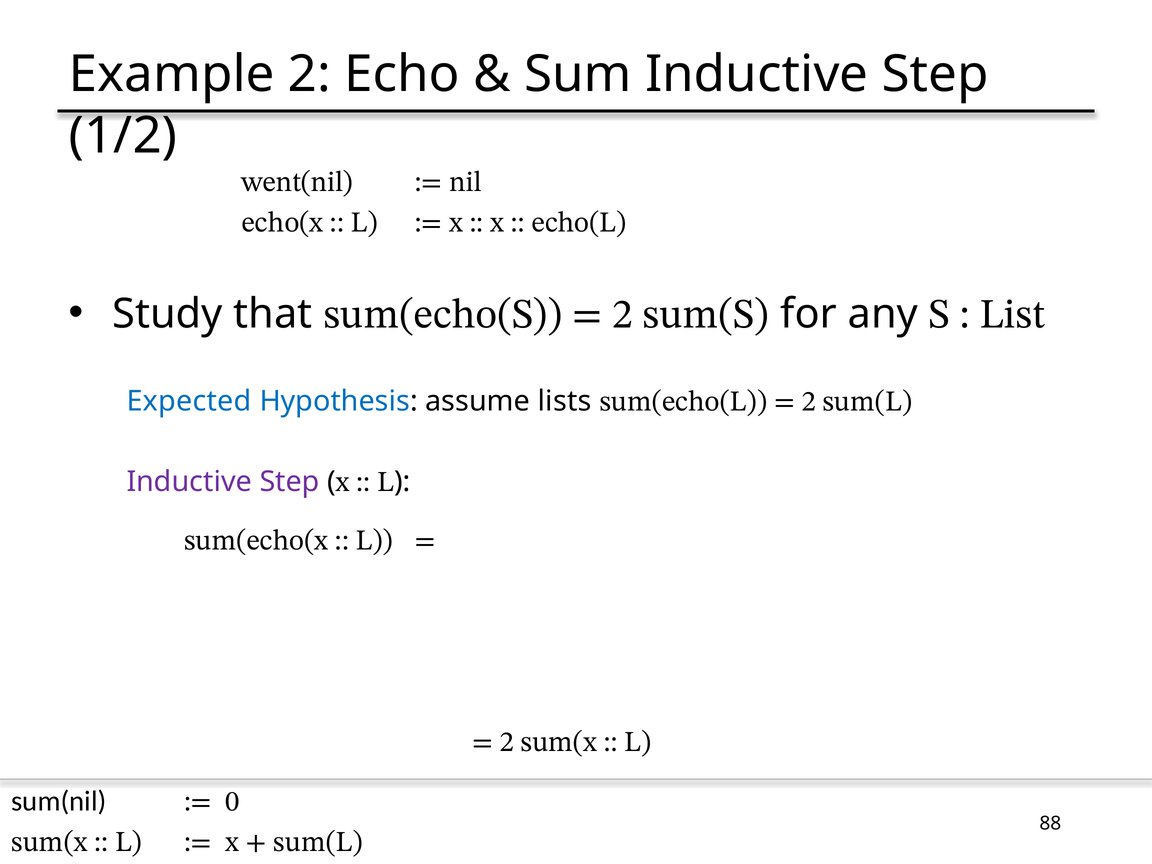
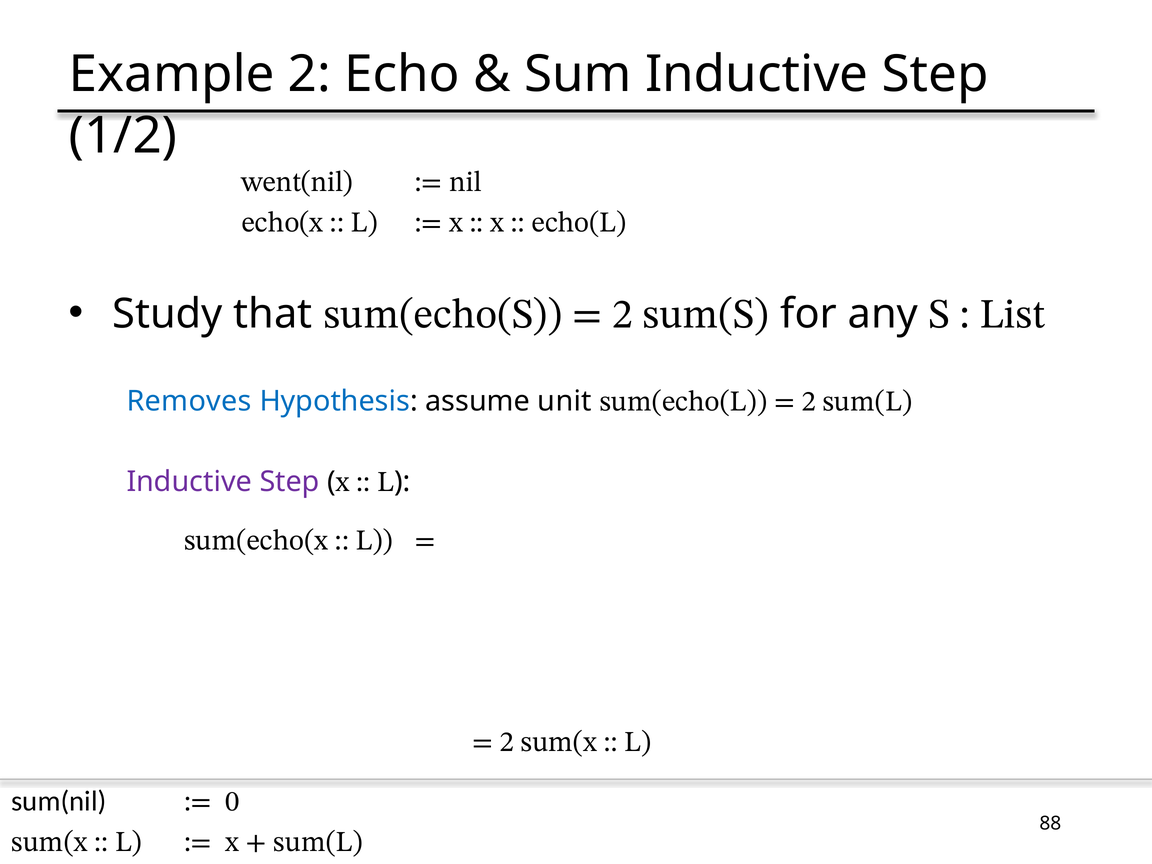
Expected: Expected -> Removes
lists: lists -> unit
